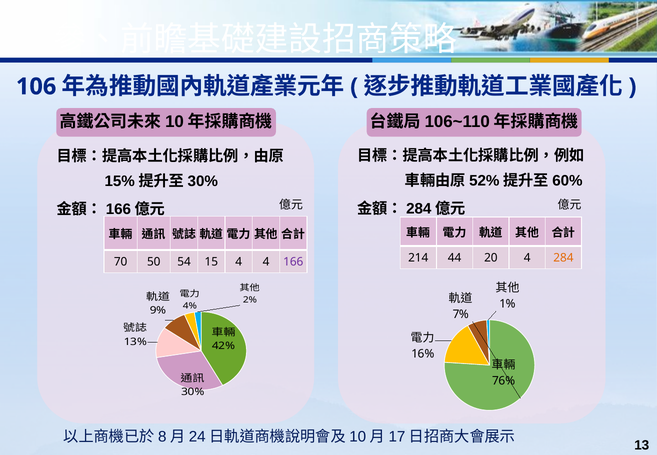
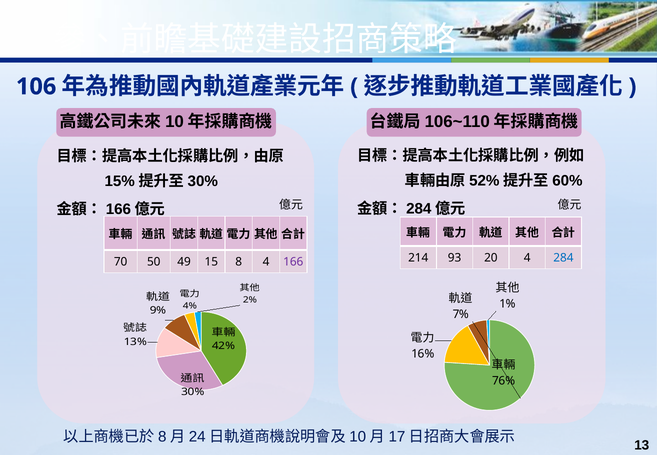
44: 44 -> 93
284 colour: orange -> blue
54: 54 -> 49
15 4: 4 -> 8
